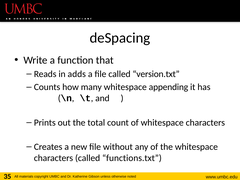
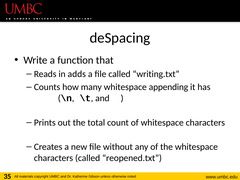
version.txt: version.txt -> writing.txt
functions.txt: functions.txt -> reopened.txt
